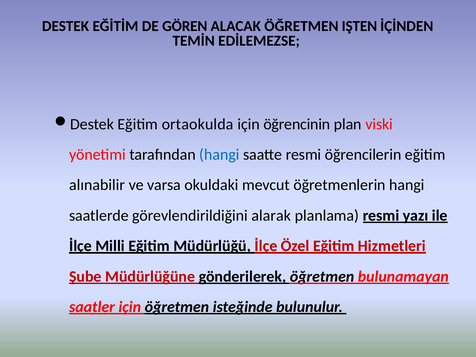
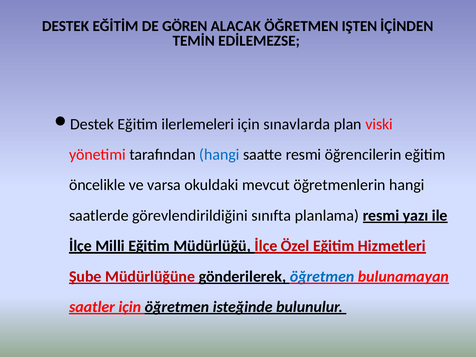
ortaokulda: ortaokulda -> ilerlemeleri
öğrencinin: öğrencinin -> sınavlarda
alınabilir: alınabilir -> öncelikle
alarak: alarak -> sınıfta
öğretmen at (322, 276) colour: black -> blue
